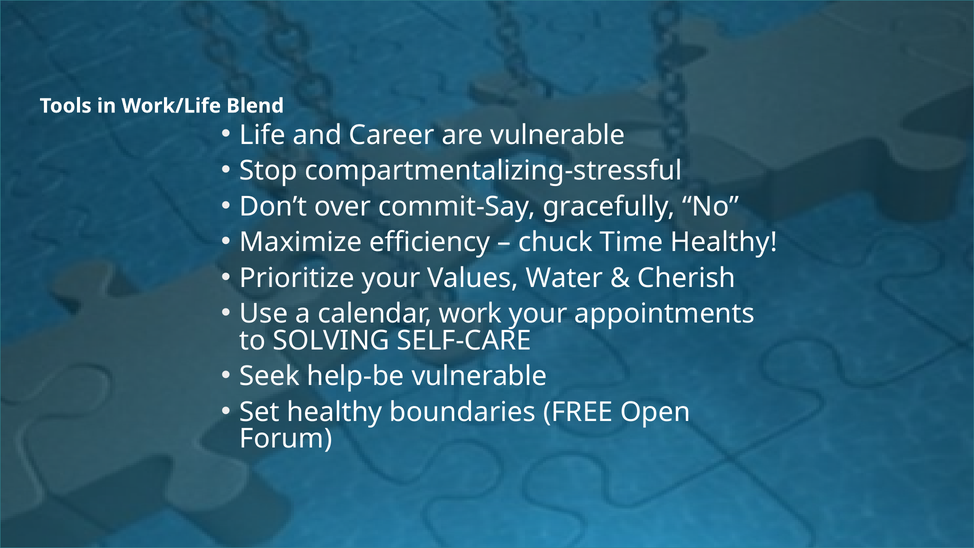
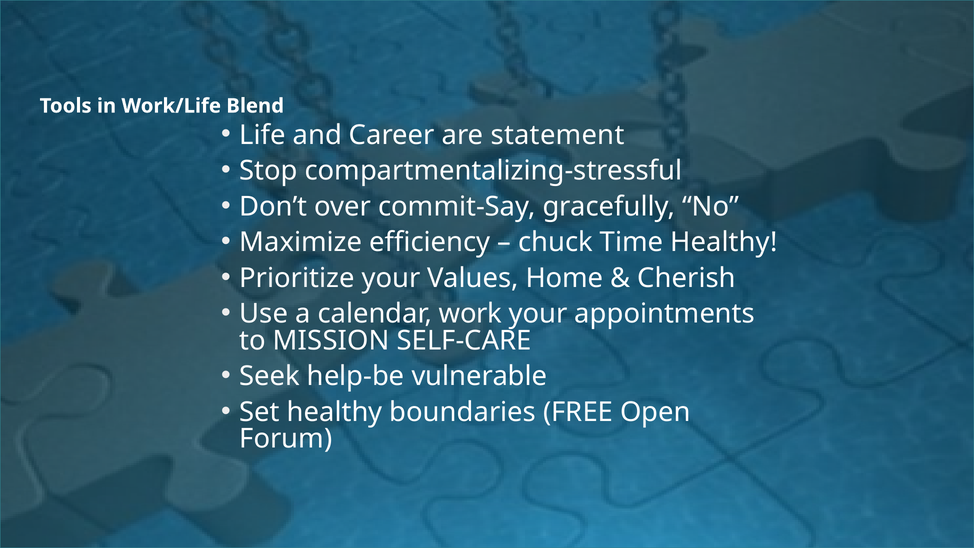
are vulnerable: vulnerable -> statement
Water: Water -> Home
SOLVING: SOLVING -> MISSION
